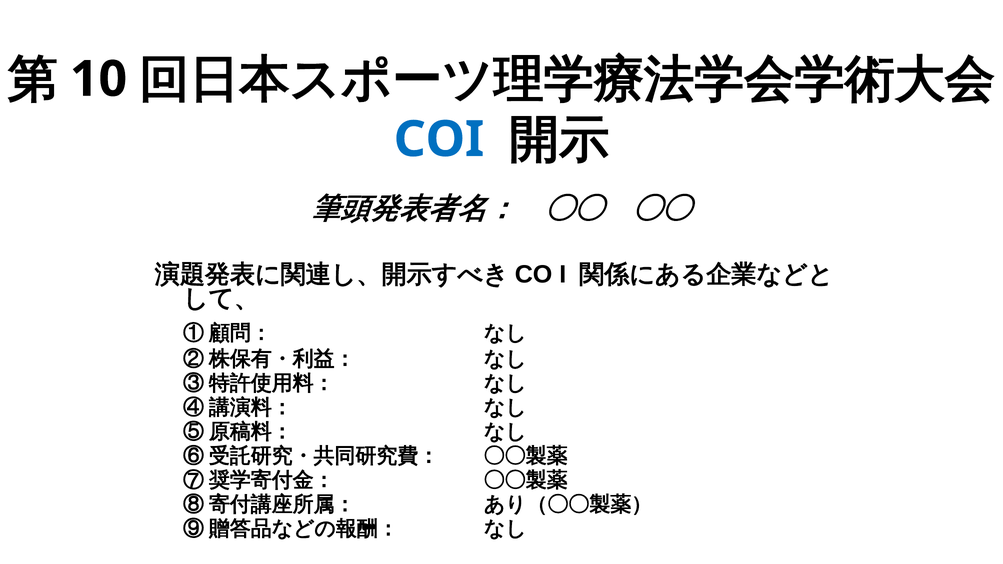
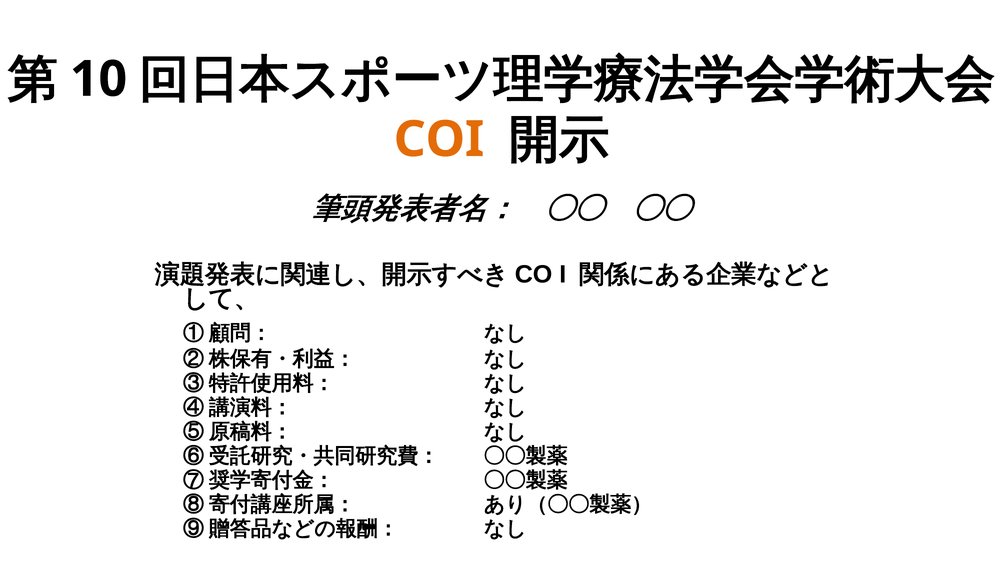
COI colour: blue -> orange
